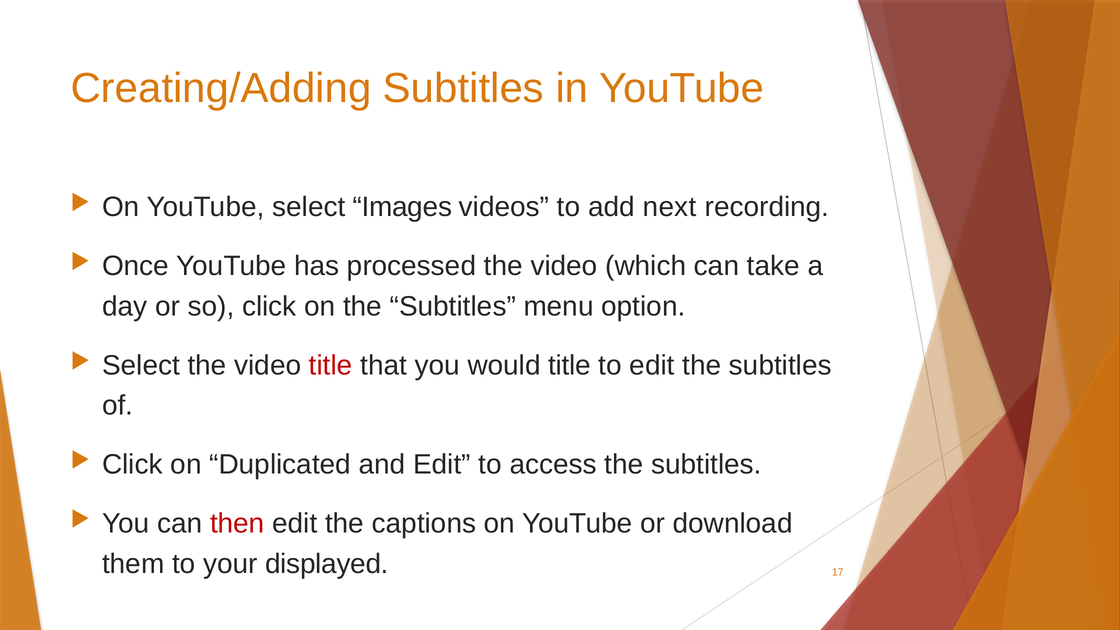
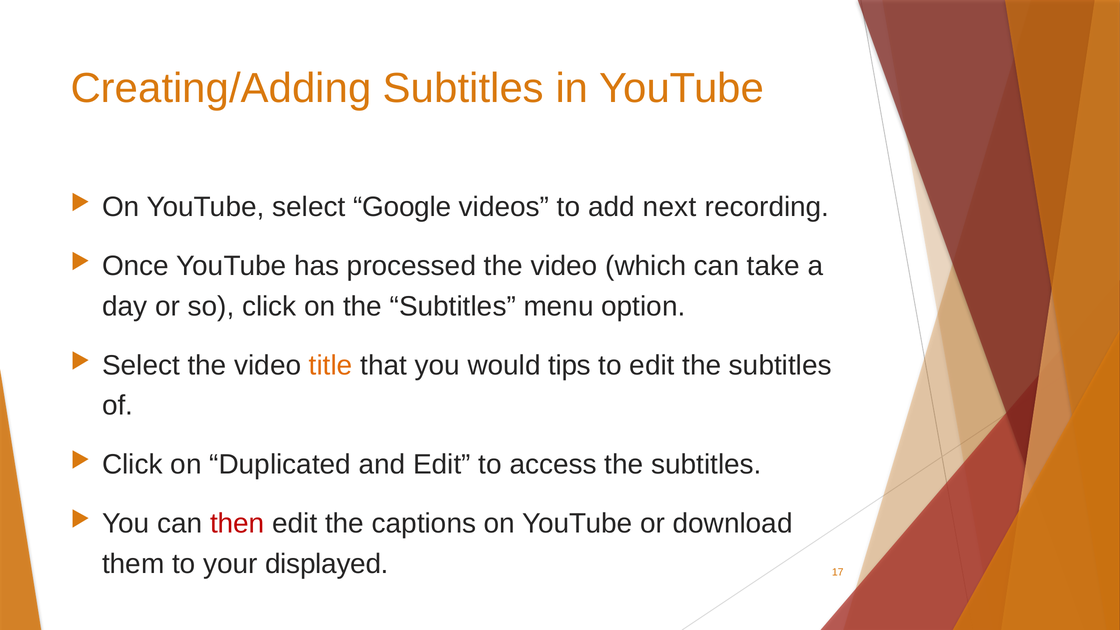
Images: Images -> Google
title at (331, 365) colour: red -> orange
would title: title -> tips
